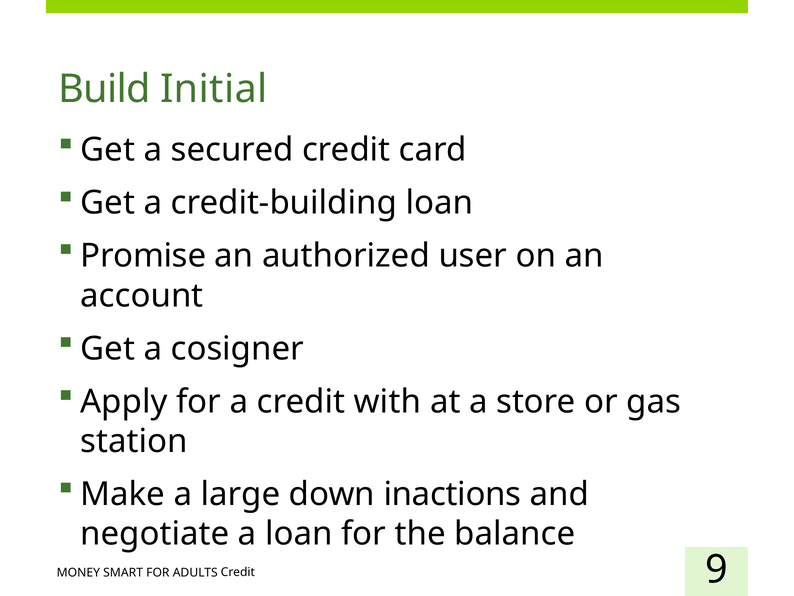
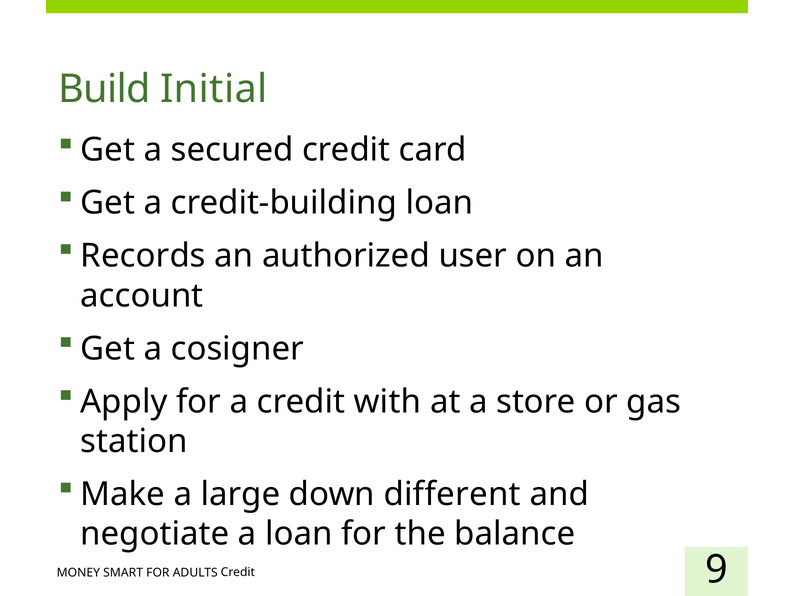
Promise: Promise -> Records
inactions: inactions -> different
